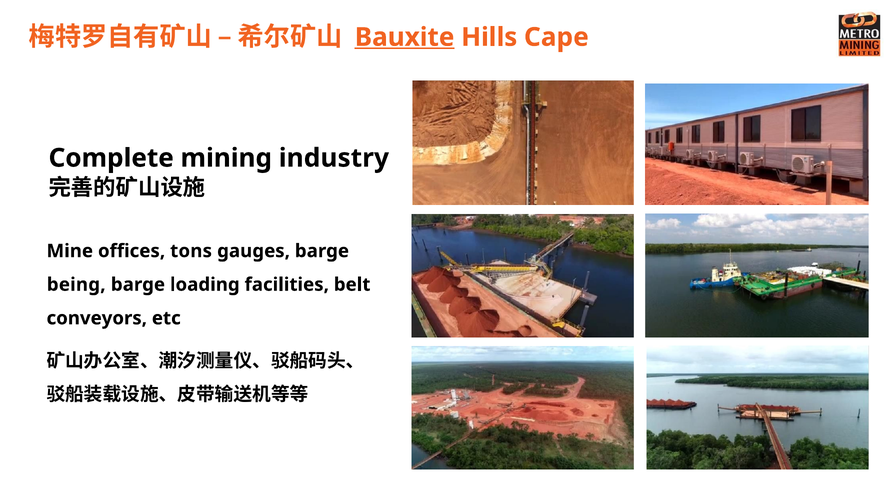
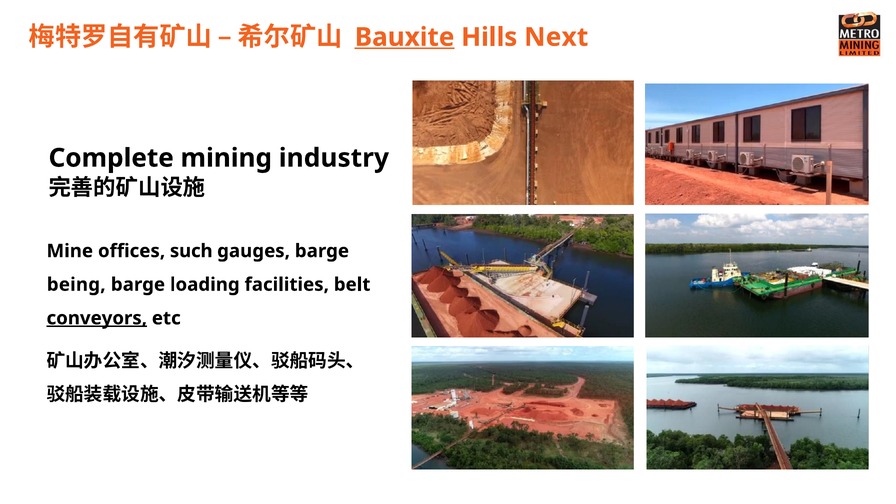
Cape: Cape -> Next
tons: tons -> such
conveyors underline: none -> present
